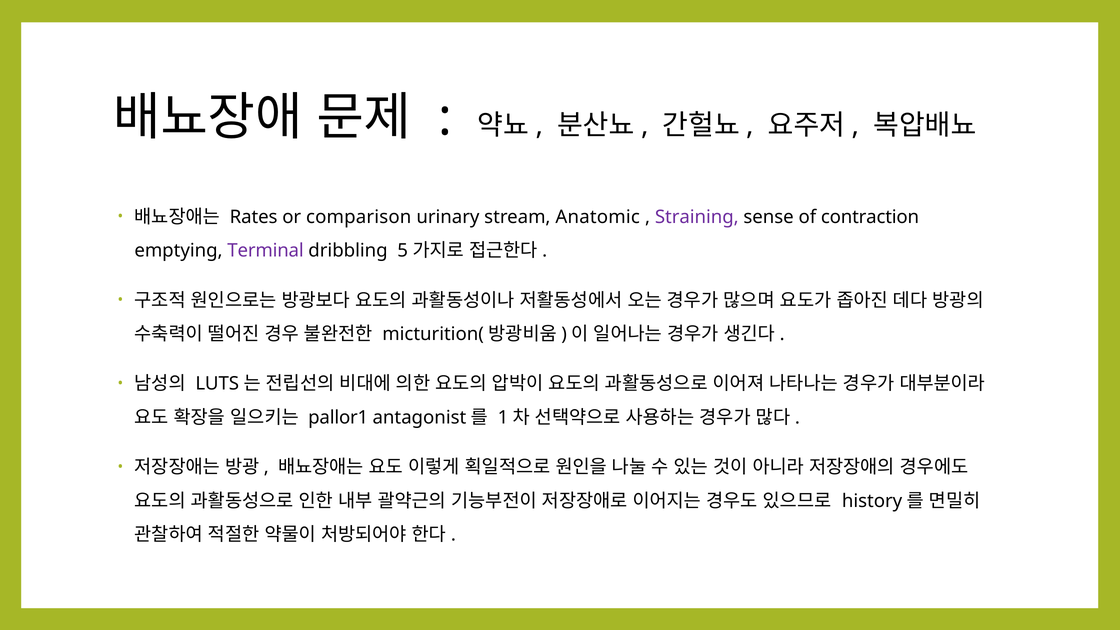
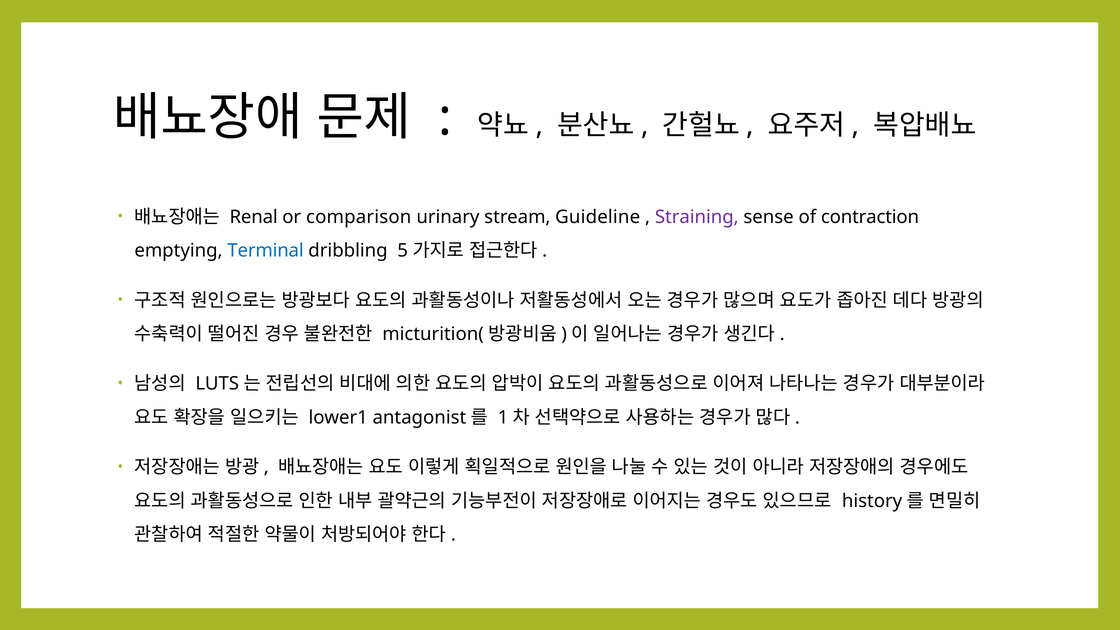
Rates: Rates -> Renal
Anatomic: Anatomic -> Guideline
Terminal colour: purple -> blue
pallor1: pallor1 -> lower1
